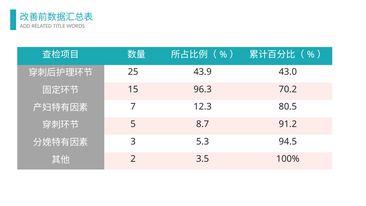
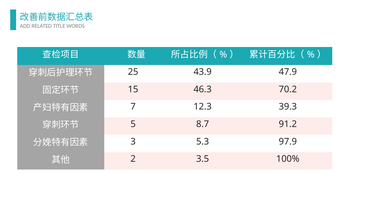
43.0: 43.0 -> 47.9
96.3: 96.3 -> 46.3
80.5: 80.5 -> 39.3
94.5: 94.5 -> 97.9
